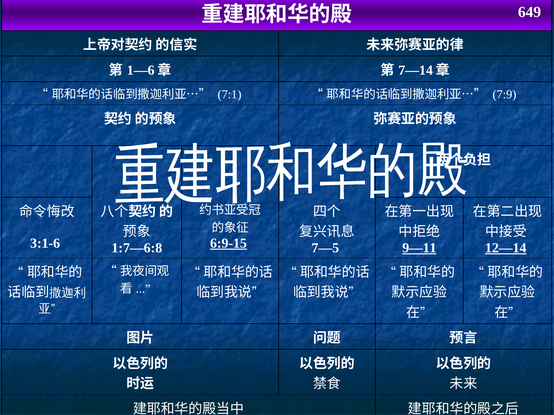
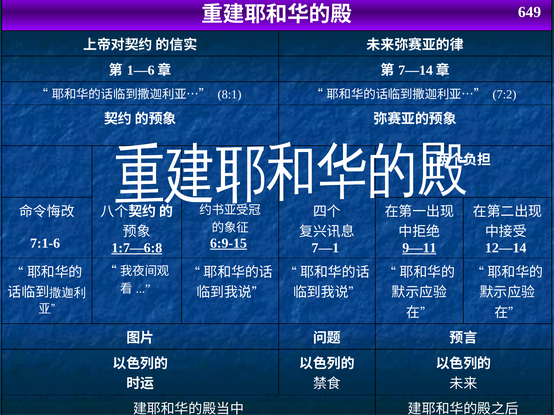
7:1 at (230, 95): 7:1 -> 8:1
7:9: 7:9 -> 7:2
3:1-6: 3:1-6 -> 7:1-6
1:7—6:8 underline: none -> present
7—5: 7—5 -> 7—1
12—14 underline: present -> none
